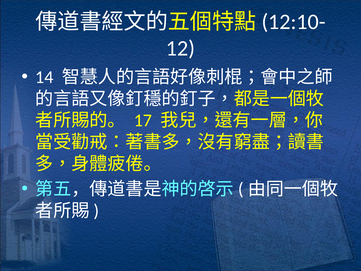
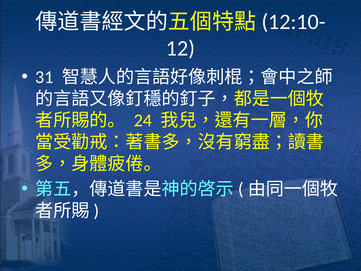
14: 14 -> 31
17: 17 -> 24
